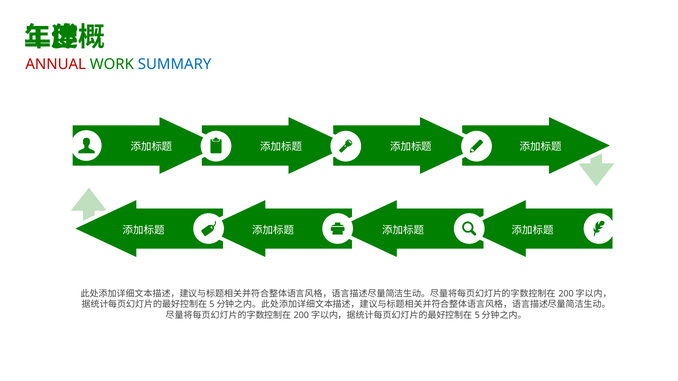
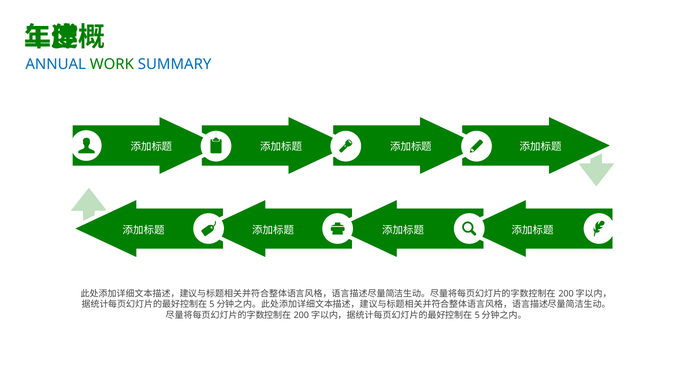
ANNUAL colour: red -> blue
